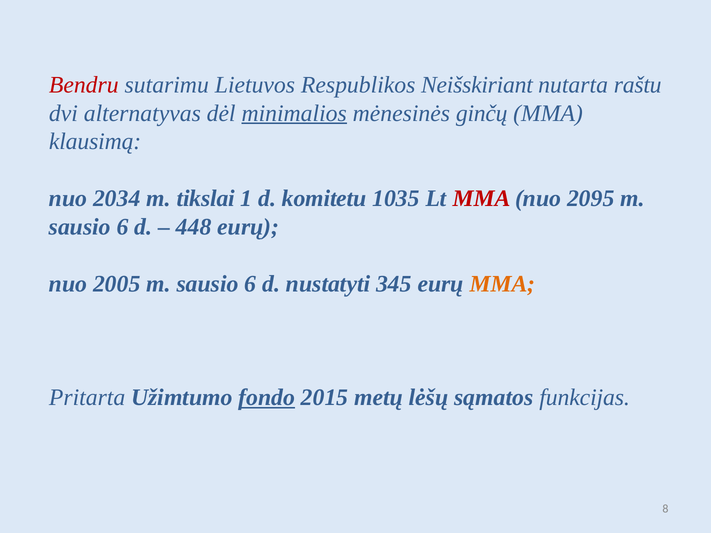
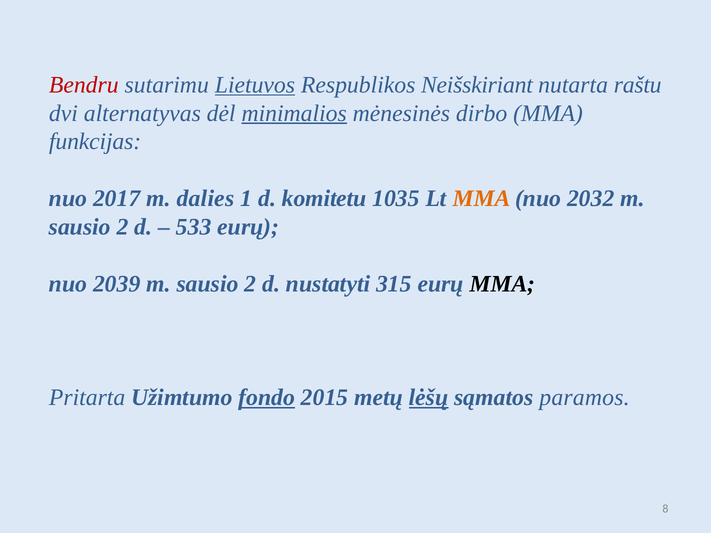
Lietuvos underline: none -> present
ginčų: ginčų -> dirbo
klausimą: klausimą -> funkcijas
2034: 2034 -> 2017
tikslai: tikslai -> dalies
MMA at (481, 199) colour: red -> orange
2095: 2095 -> 2032
6 at (123, 227): 6 -> 2
448: 448 -> 533
2005: 2005 -> 2039
6 at (250, 284): 6 -> 2
345: 345 -> 315
MMA at (502, 284) colour: orange -> black
lėšų underline: none -> present
funkcijas: funkcijas -> paramos
